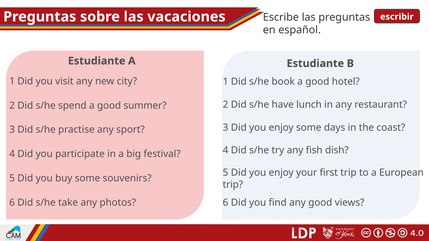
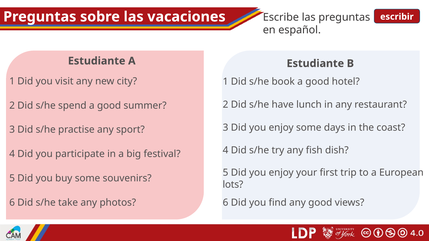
trip at (233, 185): trip -> lots
